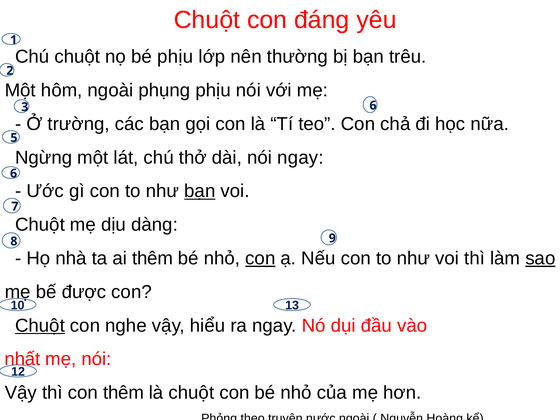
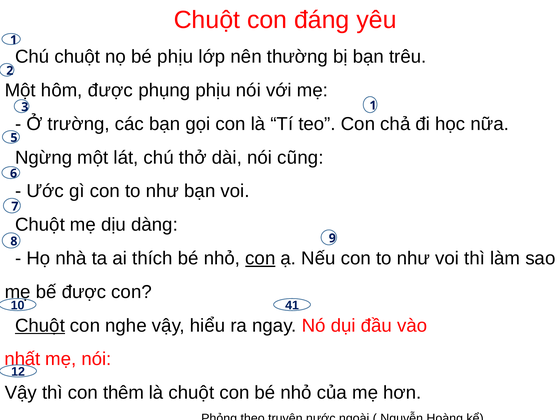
hôm ngoài: ngoài -> được
3 6: 6 -> 1
nói ngay: ngay -> cũng
bạn at (200, 191) underline: present -> none
ai thêm: thêm -> thích
sao underline: present -> none
13: 13 -> 41
